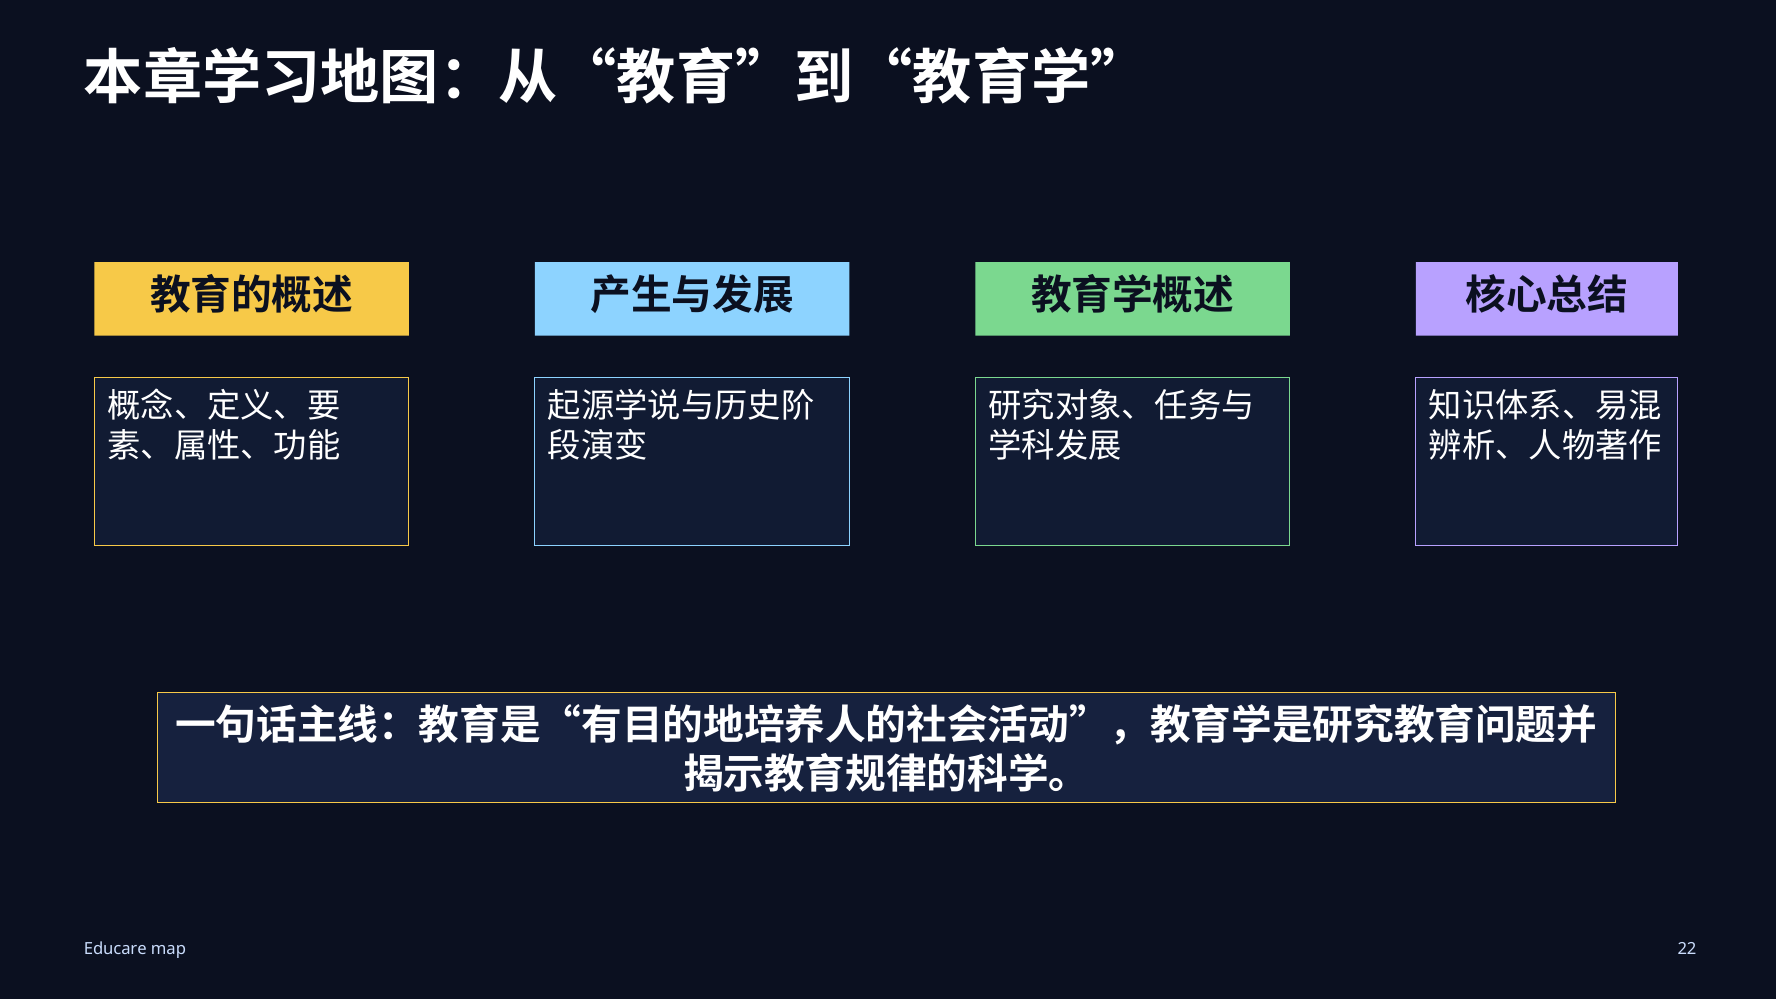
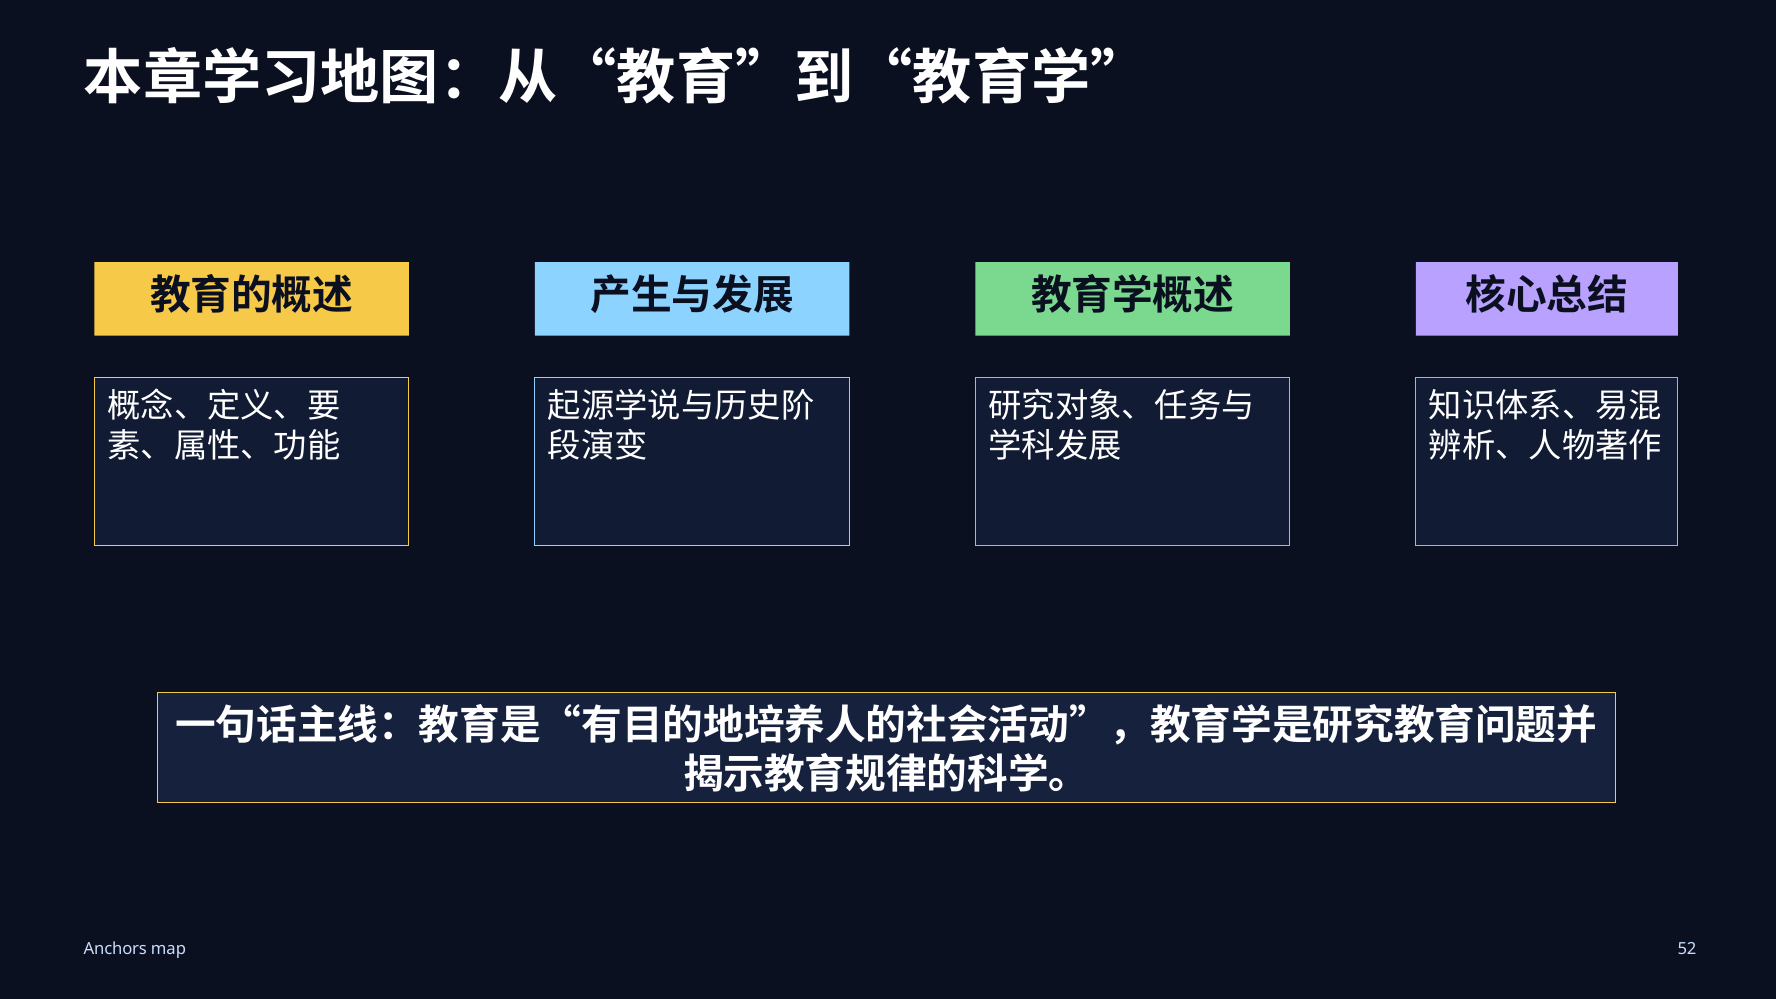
Educare: Educare -> Anchors
22: 22 -> 52
